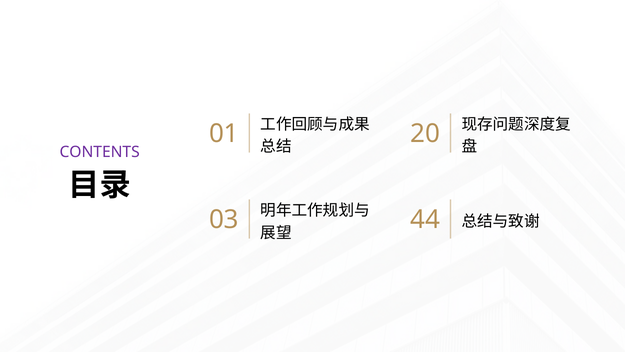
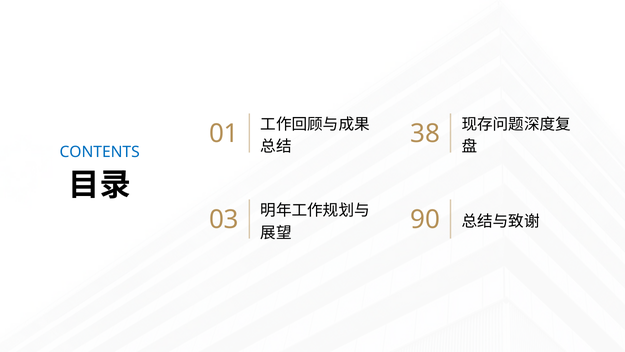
20: 20 -> 38
CONTENTS colour: purple -> blue
44: 44 -> 90
